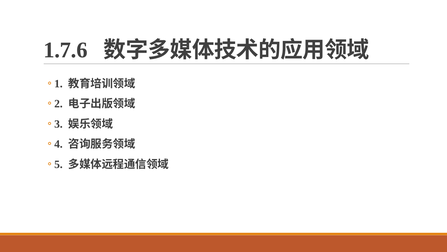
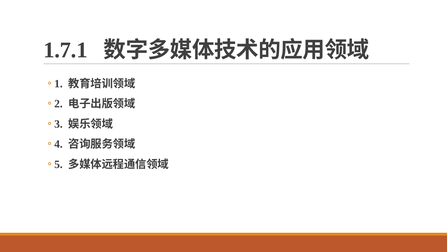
1.7.6: 1.7.6 -> 1.7.1
